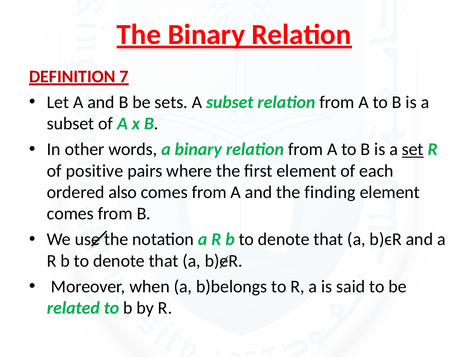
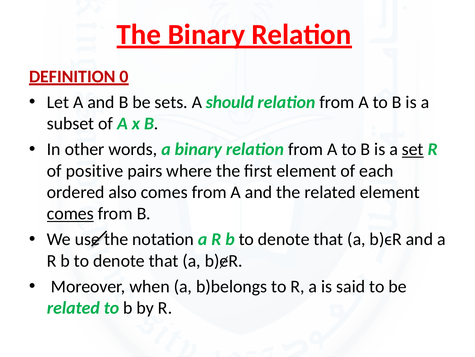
7: 7 -> 0
sets A subset: subset -> should
the finding: finding -> related
comes at (70, 213) underline: none -> present
